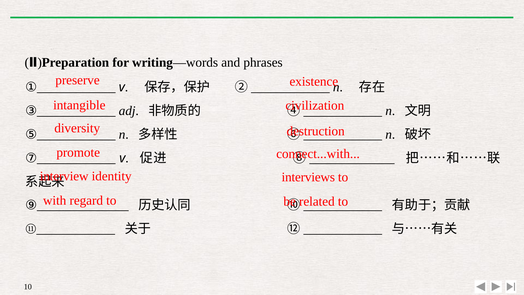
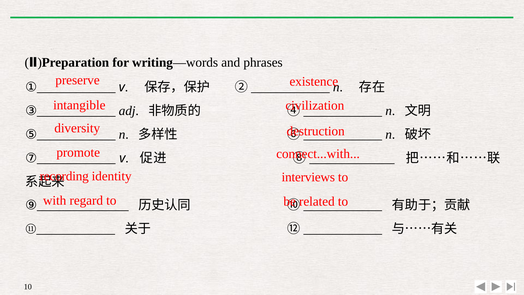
interview: interview -> recording
